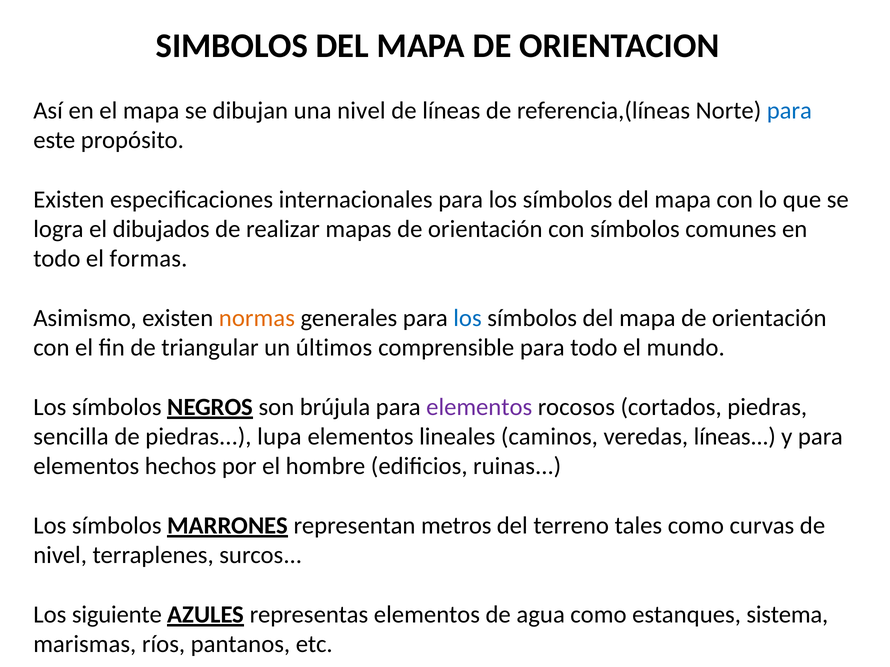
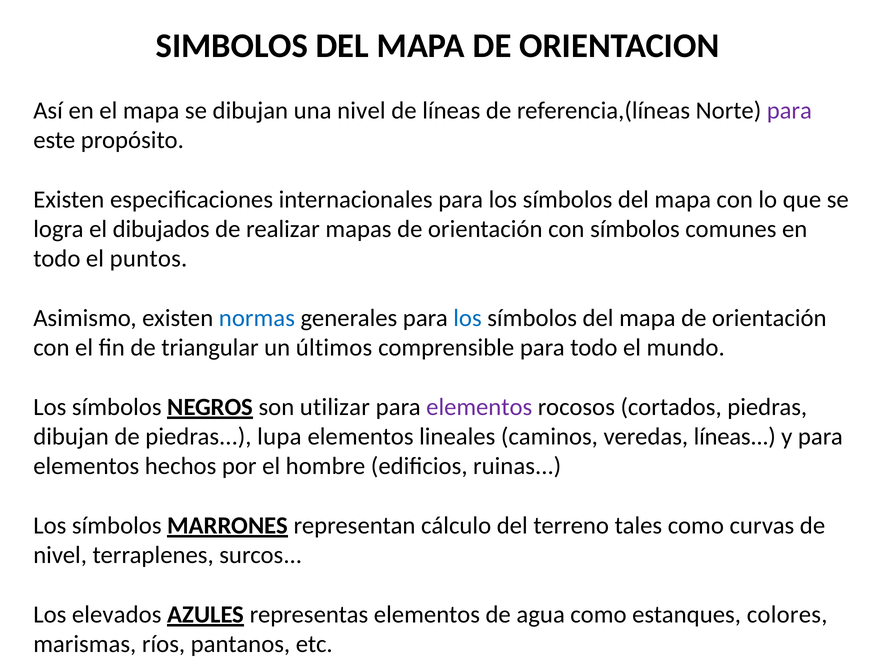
para at (789, 111) colour: blue -> purple
formas: formas -> puntos
normas colour: orange -> blue
brújula: brújula -> utilizar
sencilla at (71, 437): sencilla -> dibujan
metros: metros -> cálculo
siguiente: siguiente -> elevados
sistema: sistema -> colores
